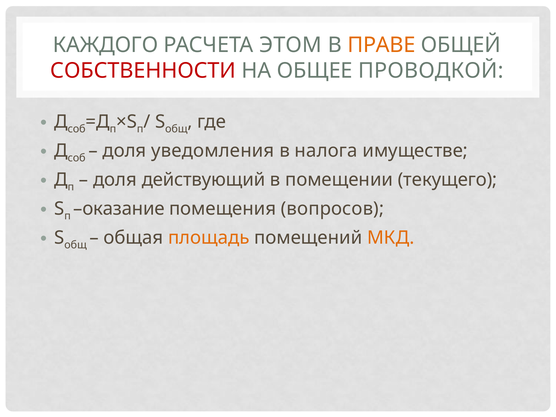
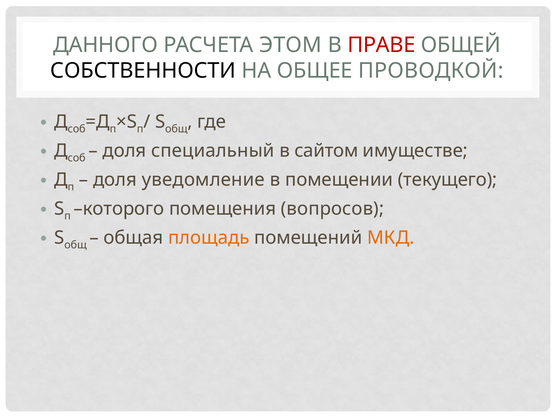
КАЖДОГО: КАЖДОГО -> ДАННОГО
ПРАВЕ colour: orange -> red
СОБСТВЕННОСТИ colour: red -> black
уведомления: уведомления -> специальный
налога: налога -> сайтом
действующий: действующий -> уведомление
оказание: оказание -> которого
